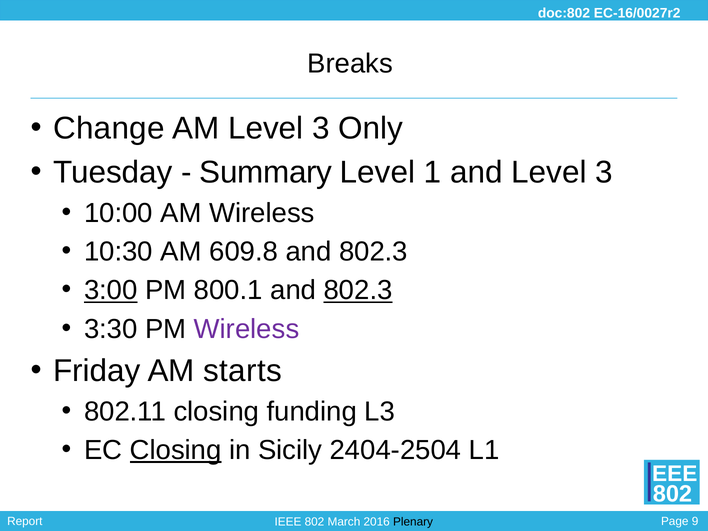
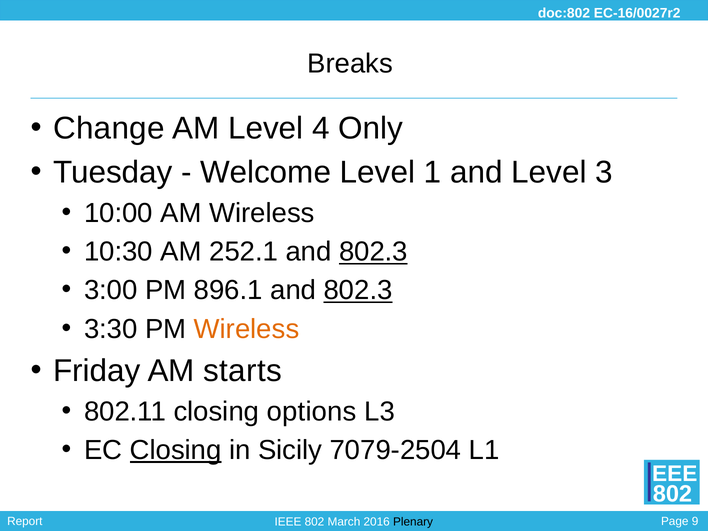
AM Level 3: 3 -> 4
Summary: Summary -> Welcome
609.8: 609.8 -> 252.1
802.3 at (373, 252) underline: none -> present
3:00 underline: present -> none
800.1: 800.1 -> 896.1
Wireless at (247, 329) colour: purple -> orange
funding: funding -> options
2404-2504: 2404-2504 -> 7079-2504
